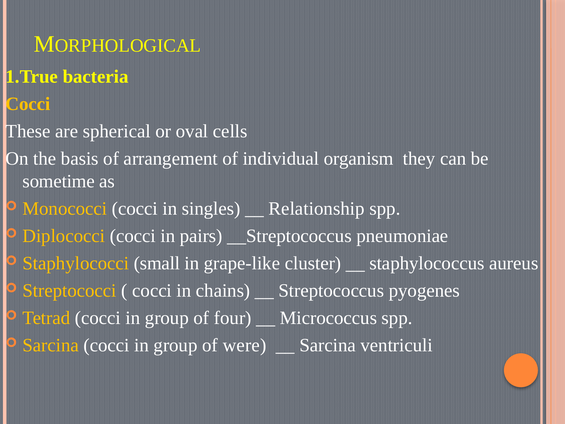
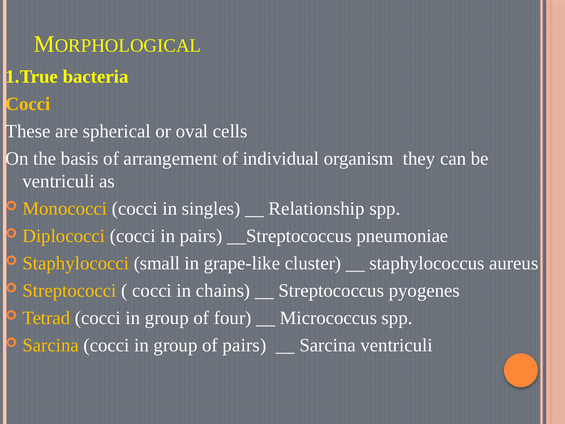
sometime at (59, 181): sometime -> ventriculi
of were: were -> pairs
